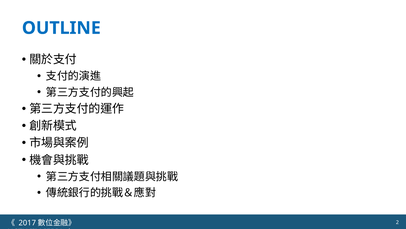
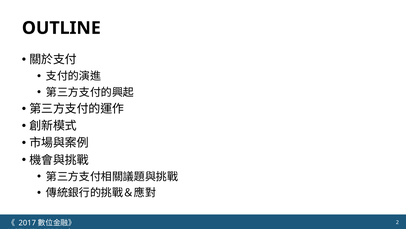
OUTLINE colour: blue -> black
